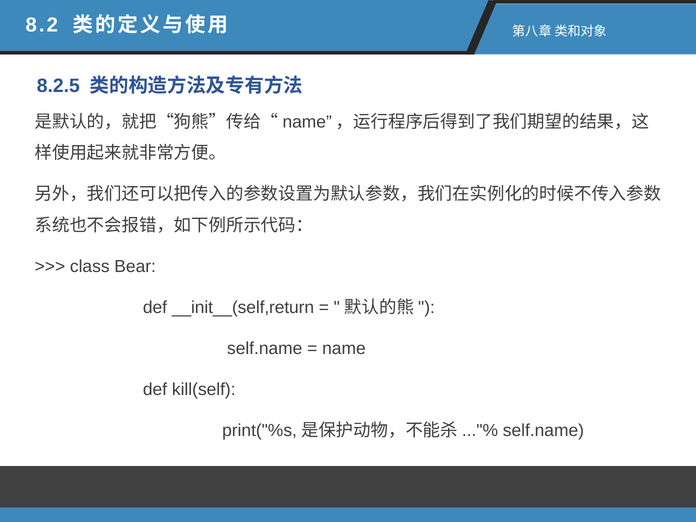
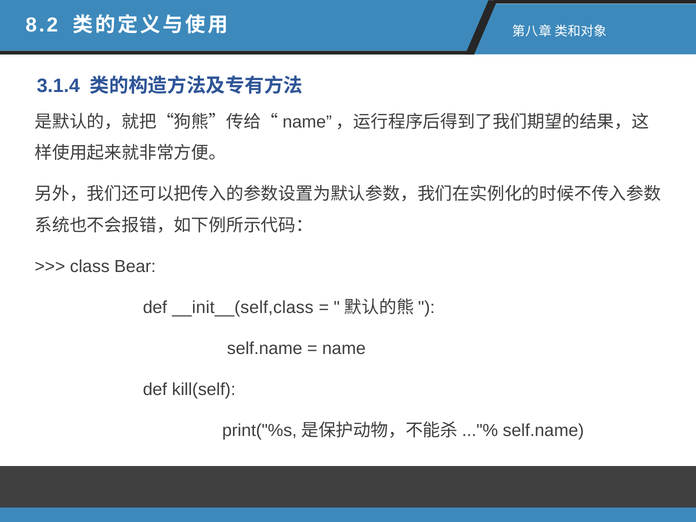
8.2.5: 8.2.5 -> 3.1.4
__init__(self,return: __init__(self,return -> __init__(self,class
